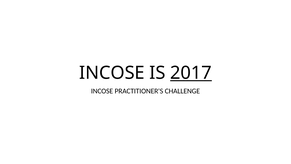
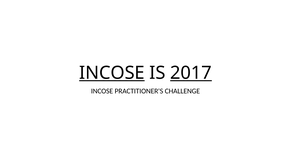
INCOSE at (112, 73) underline: none -> present
